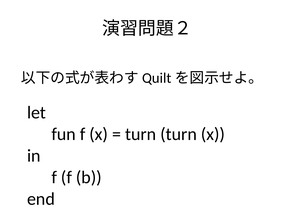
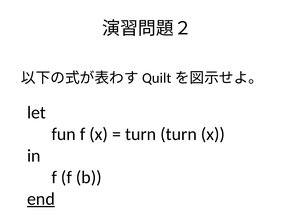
end underline: none -> present
